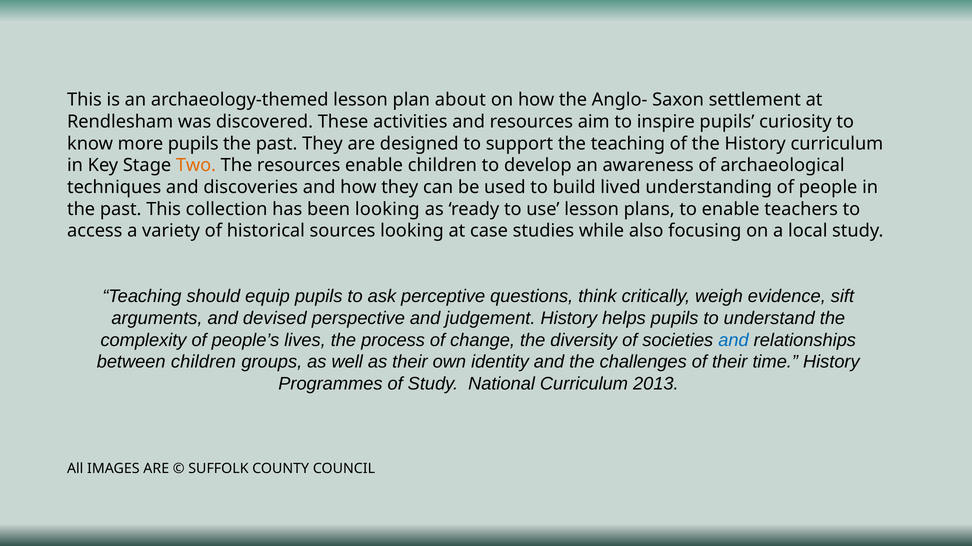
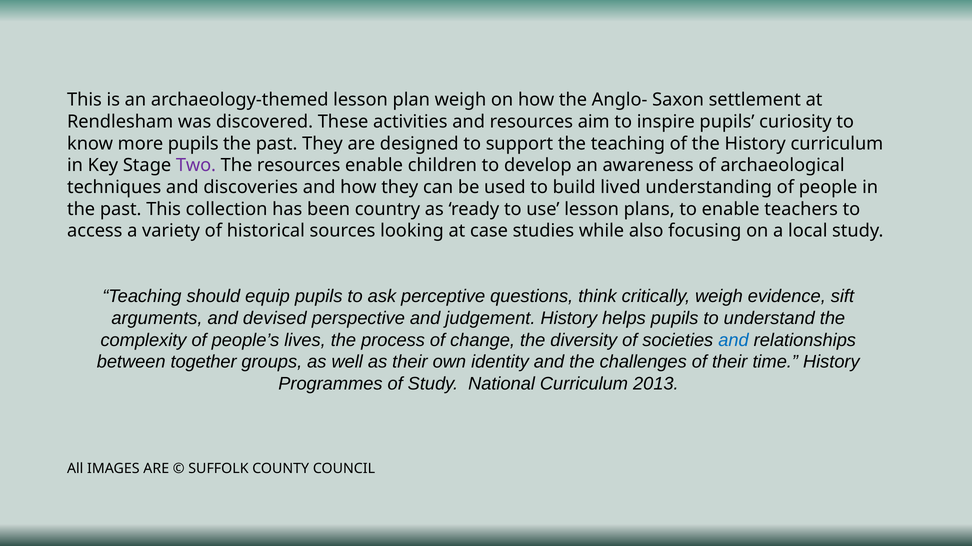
plan about: about -> weigh
Two colour: orange -> purple
been looking: looking -> country
between children: children -> together
